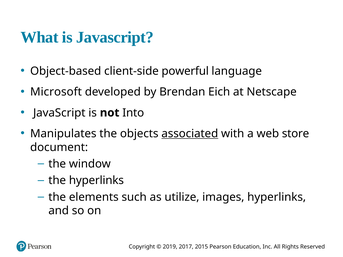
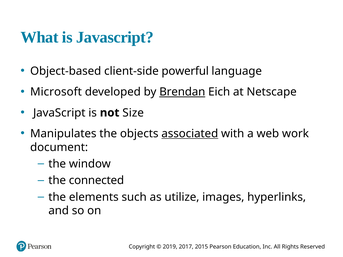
Brendan underline: none -> present
Into: Into -> Size
store: store -> work
the hyperlinks: hyperlinks -> connected
